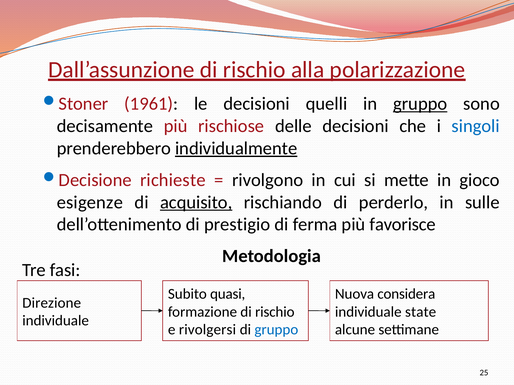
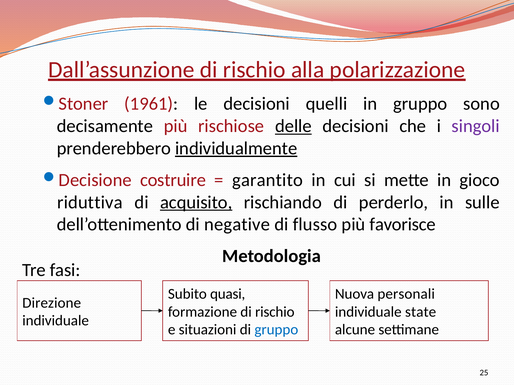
gruppo at (420, 104) underline: present -> none
delle underline: none -> present
singoli colour: blue -> purple
richieste: richieste -> costruire
rivolgono: rivolgono -> garantito
esigenze: esigenze -> riduttiva
prestigio: prestigio -> negative
ferma: ferma -> flusso
considera: considera -> personali
rivolgersi: rivolgersi -> situazioni
